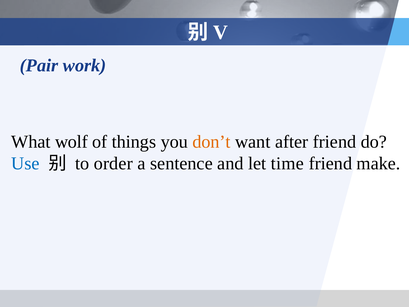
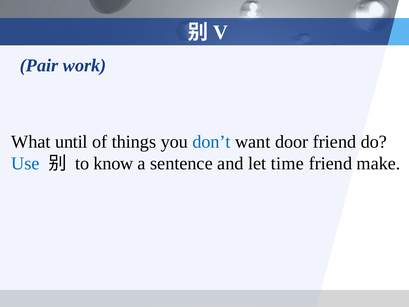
wolf: wolf -> until
don’t colour: orange -> blue
after: after -> door
order: order -> know
